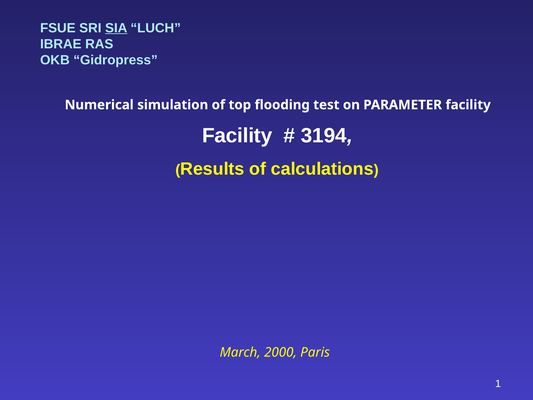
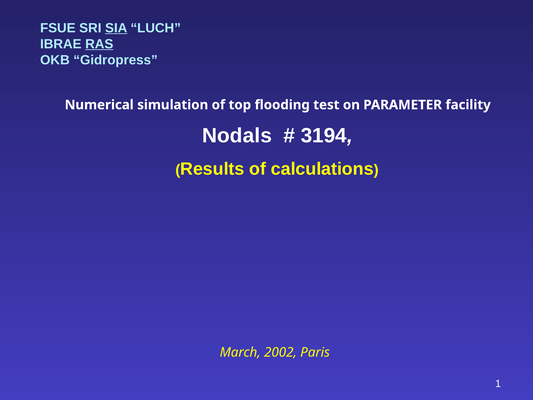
RAS underline: none -> present
Facility at (237, 135): Facility -> Nodals
2000: 2000 -> 2002
